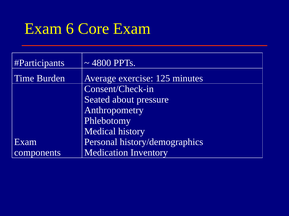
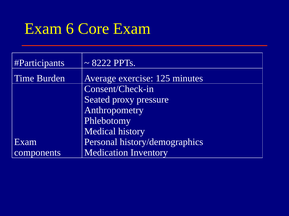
4800: 4800 -> 8222
about: about -> proxy
